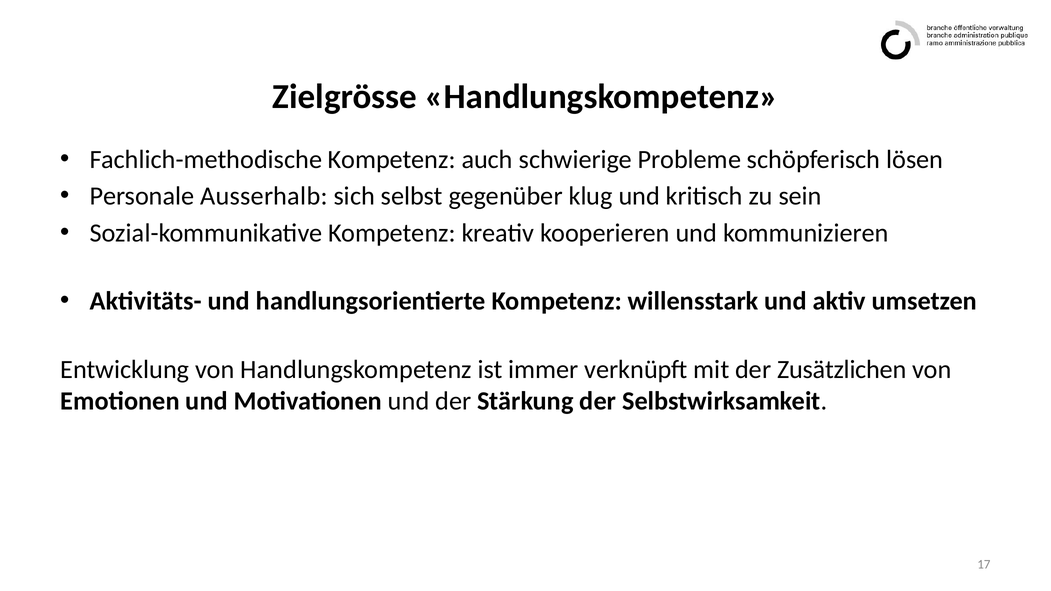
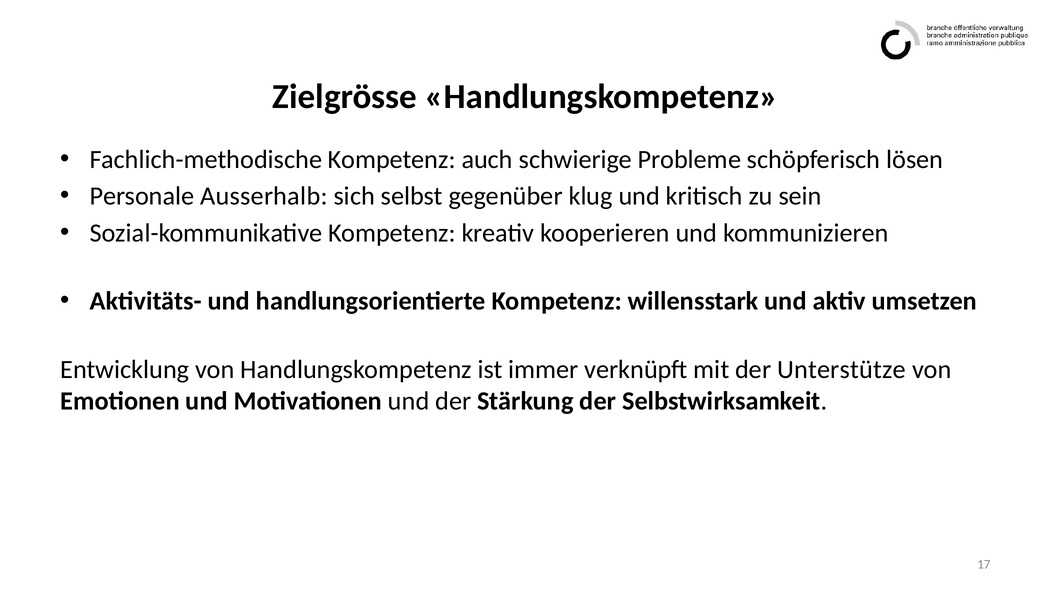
Zusätzlichen: Zusätzlichen -> Unterstütze
